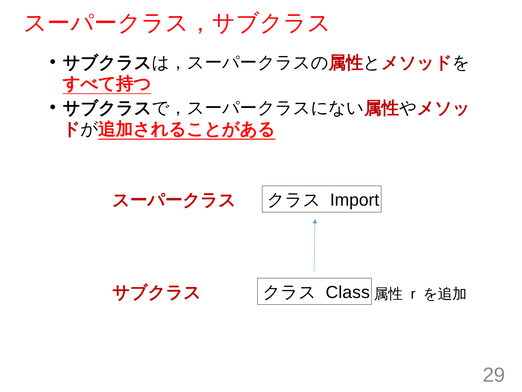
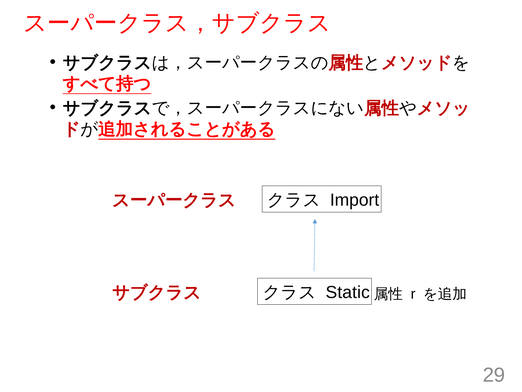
Class: Class -> Static
